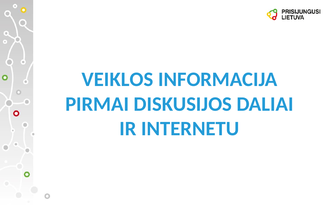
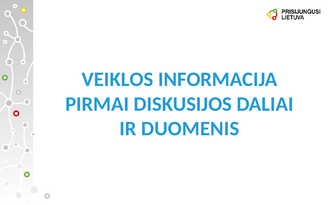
INTERNETU: INTERNETU -> DUOMENIS
